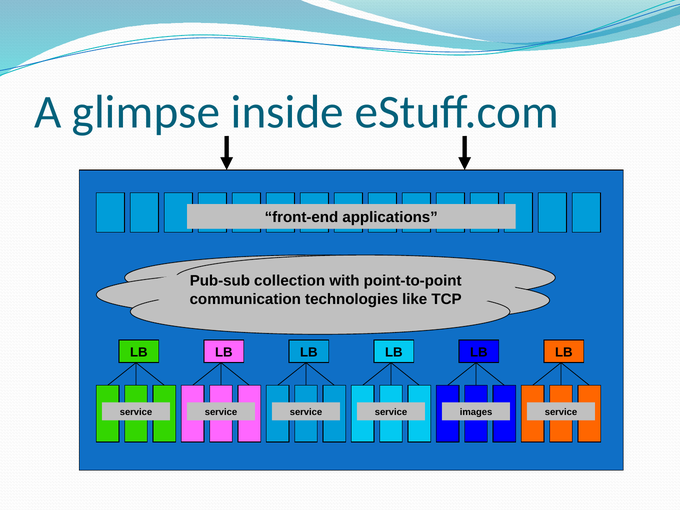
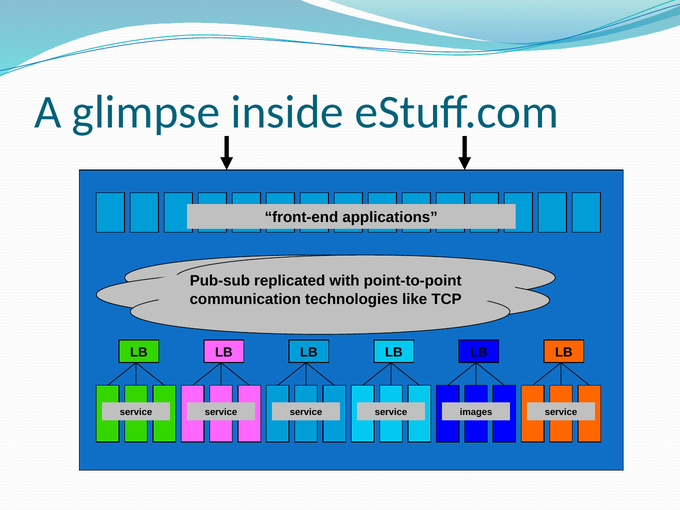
collection: collection -> replicated
